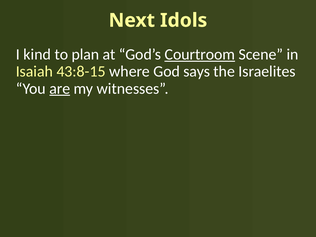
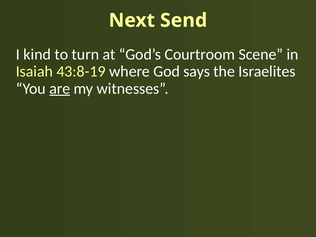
Idols: Idols -> Send
plan: plan -> turn
Courtroom underline: present -> none
43:8-15: 43:8-15 -> 43:8-19
